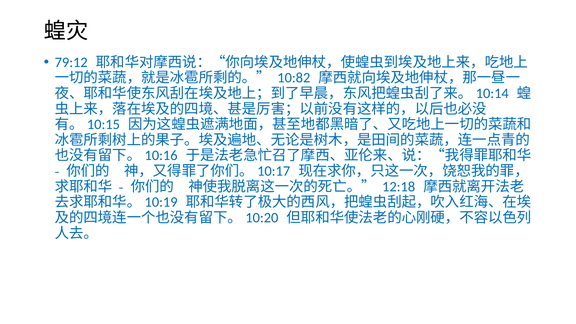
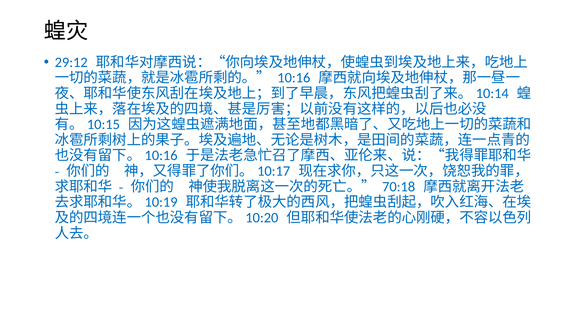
79:12: 79:12 -> 29:12
10:82: 10:82 -> 10:16
12:18: 12:18 -> 70:18
